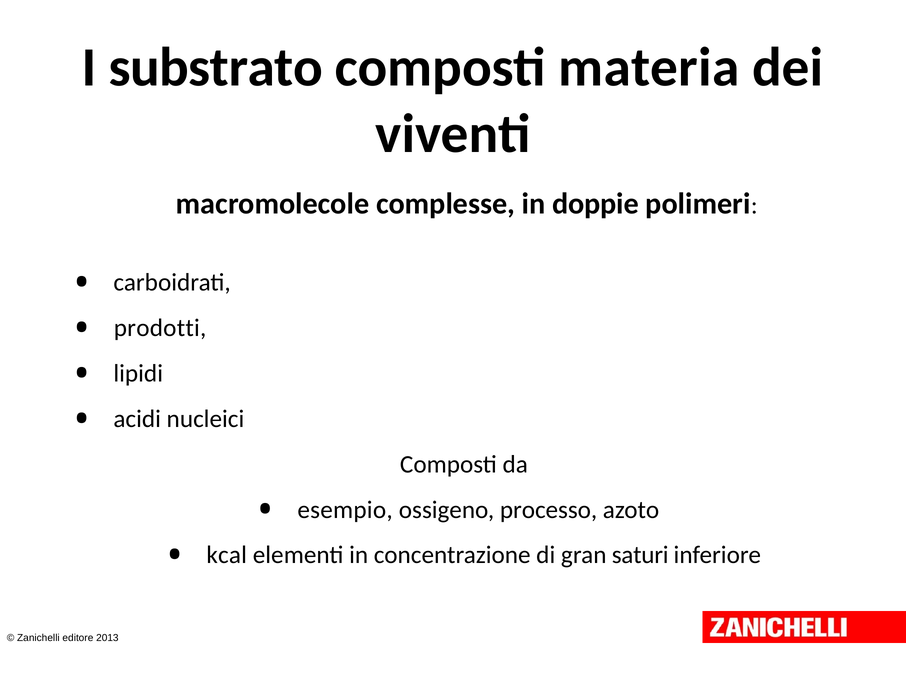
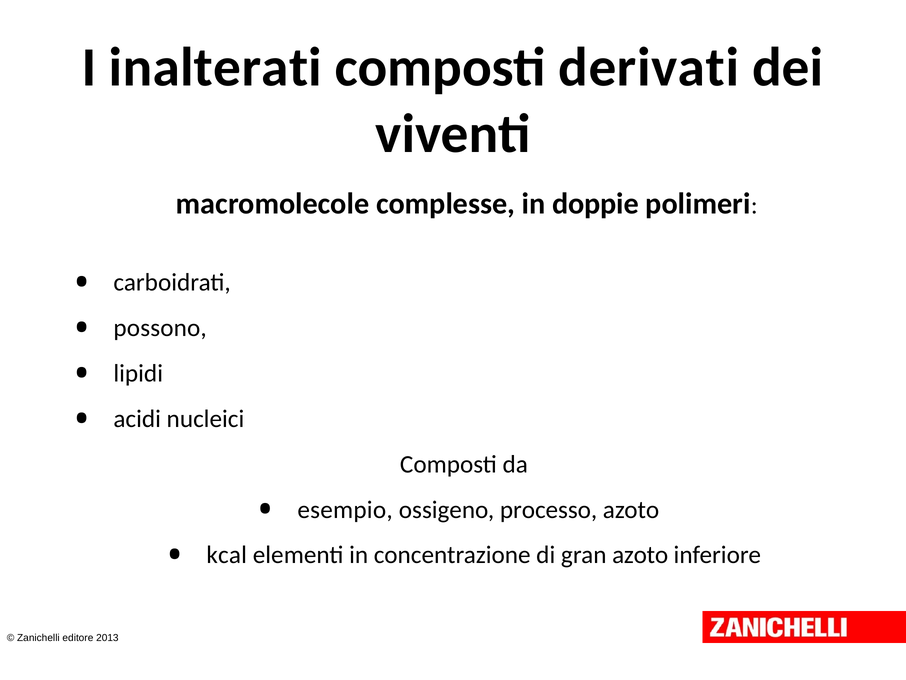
substrato: substrato -> inalterati
materia: materia -> derivati
prodotti: prodotti -> possono
gran saturi: saturi -> azoto
